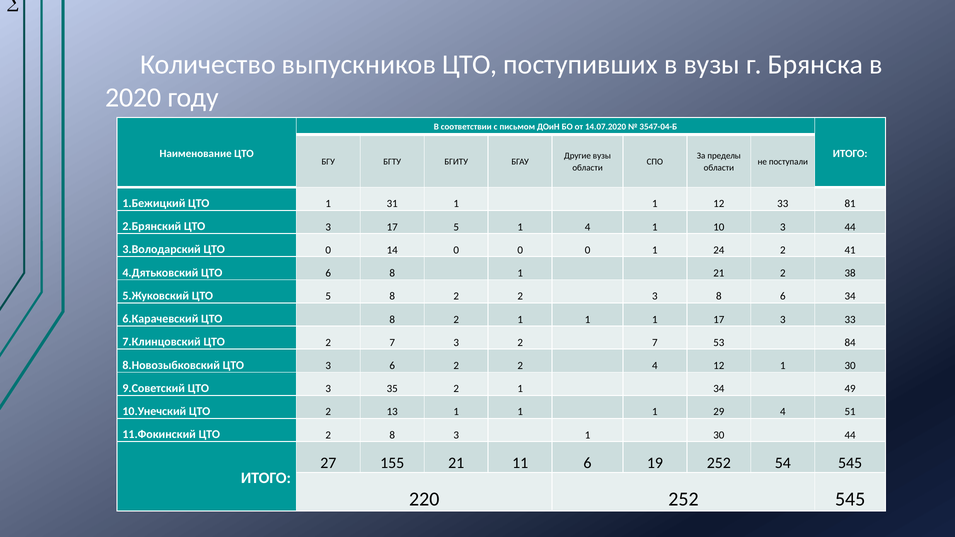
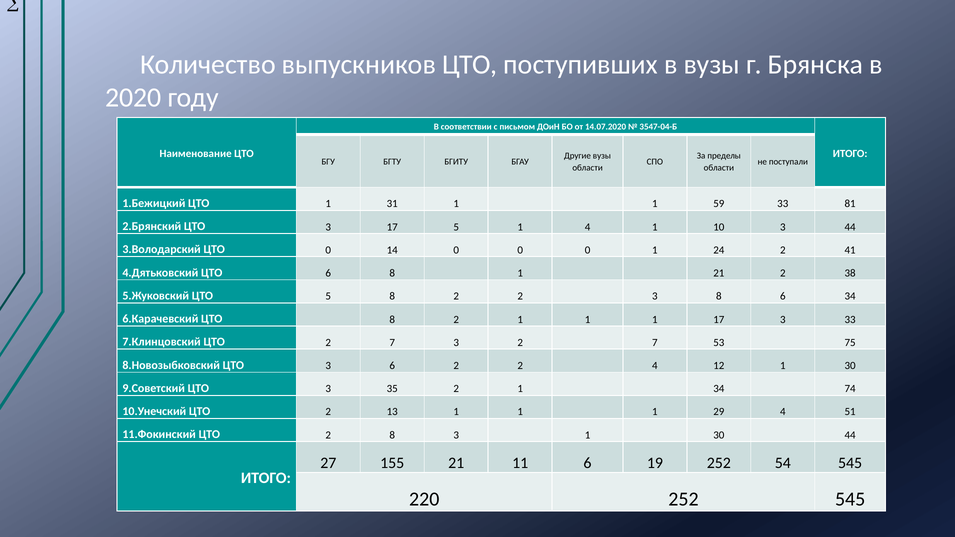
1 12: 12 -> 59
84: 84 -> 75
49: 49 -> 74
